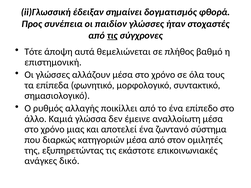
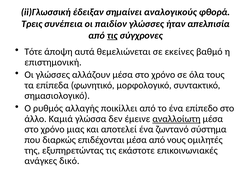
δογματισμός: δογματισμός -> αναλογικούς
Προς: Προς -> Τρεις
στοχαστές: στοχαστές -> απελπισία
πλήθος: πλήθος -> εκείνες
αναλλοίωτη underline: none -> present
κατηγοριών: κατηγοριών -> επιδέχονται
στον: στον -> νους
